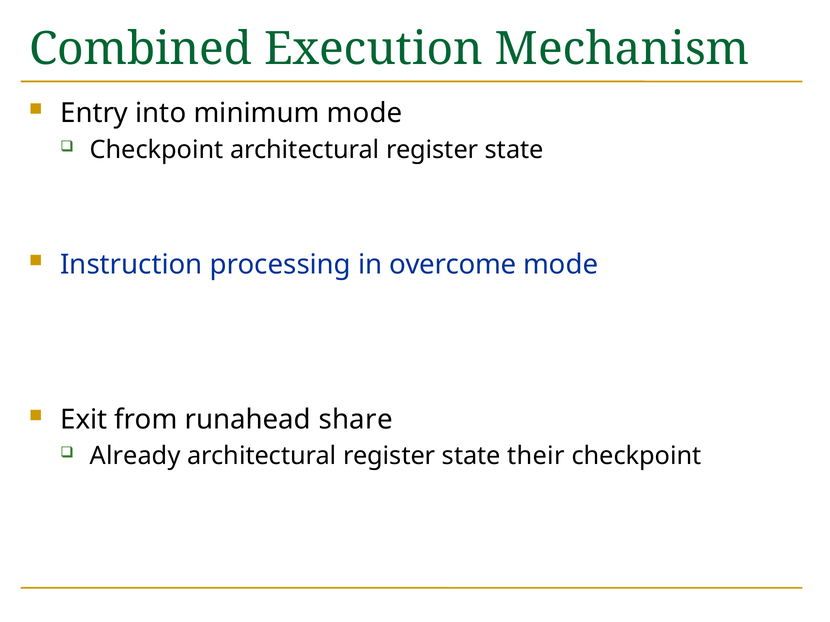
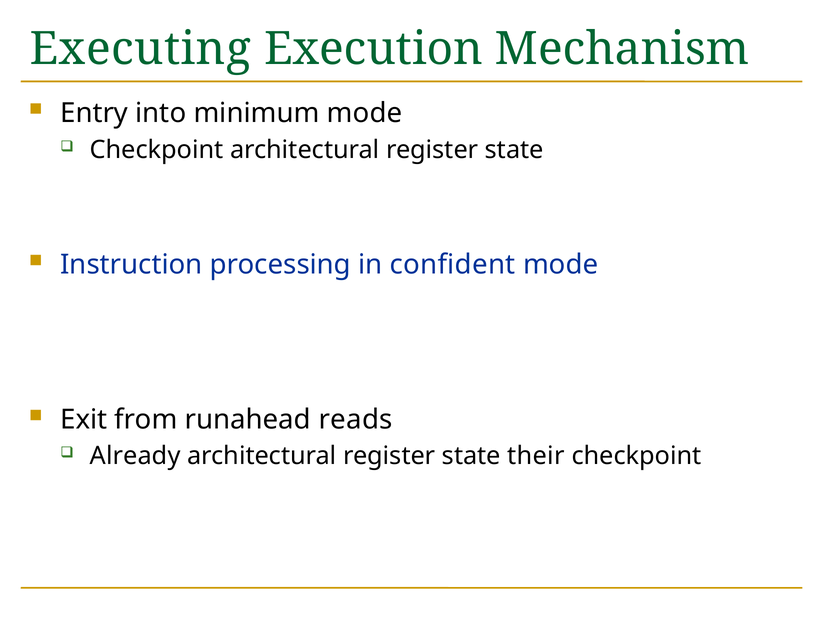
Combined: Combined -> Executing
overcome: overcome -> confident
share: share -> reads
